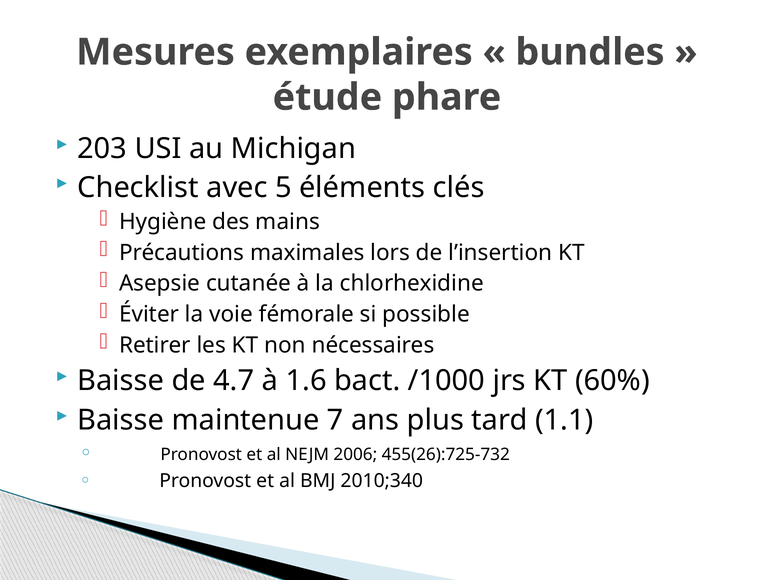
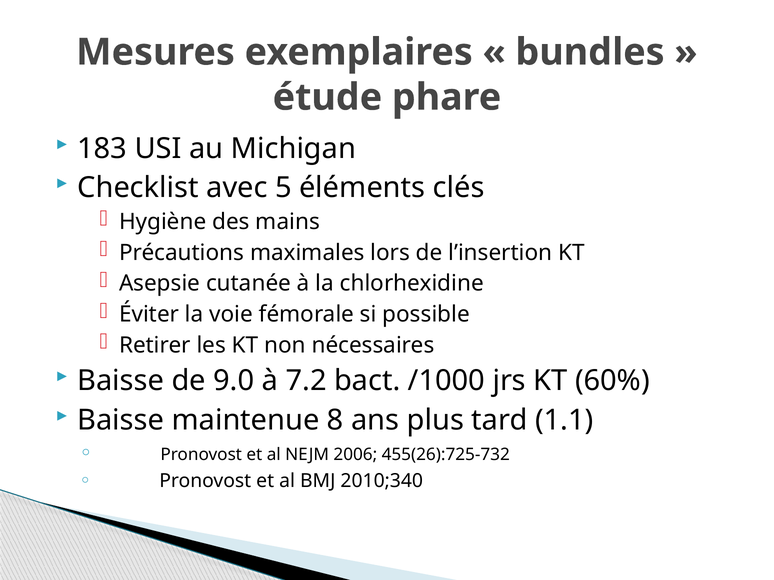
203: 203 -> 183
4.7: 4.7 -> 9.0
1.6: 1.6 -> 7.2
7: 7 -> 8
